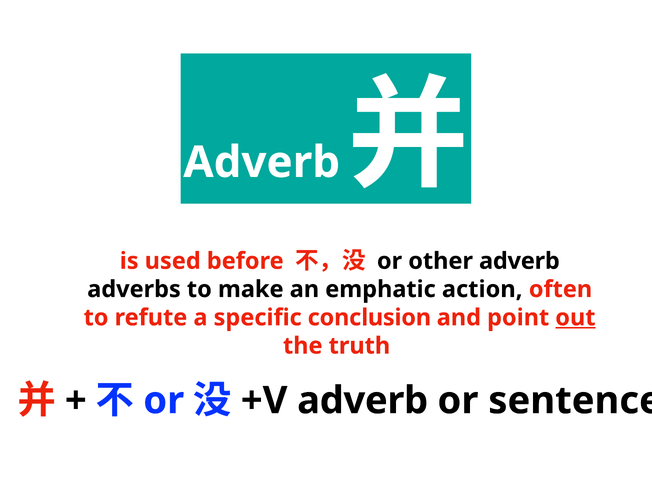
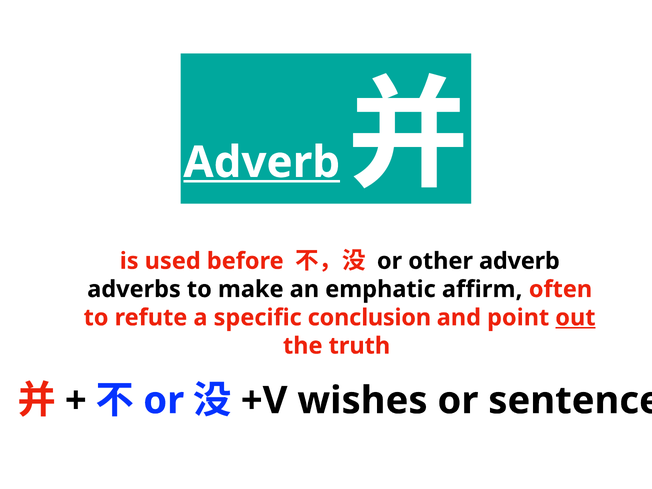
Adverb at (262, 162) underline: none -> present
action: action -> affirm
adverb at (363, 401): adverb -> wishes
